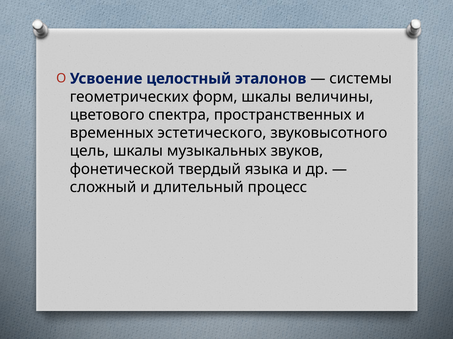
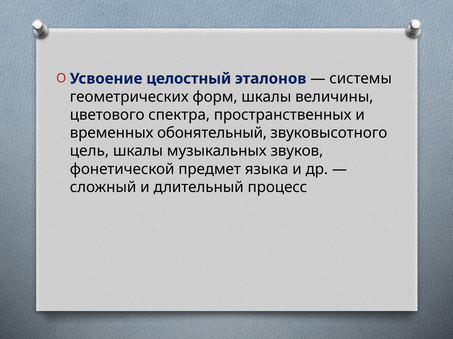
эстетического: эстетического -> обонятельный
твердый: твердый -> предмет
